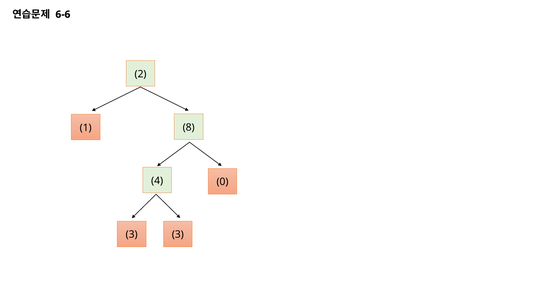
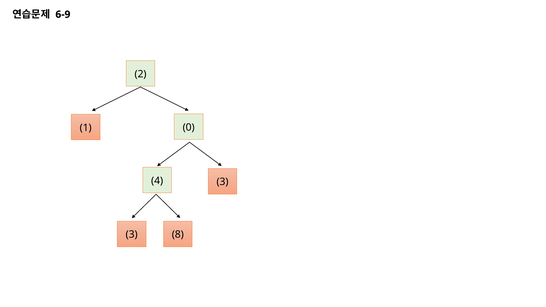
6-6: 6-6 -> 6-9
8: 8 -> 0
4 0: 0 -> 3
3 3: 3 -> 8
